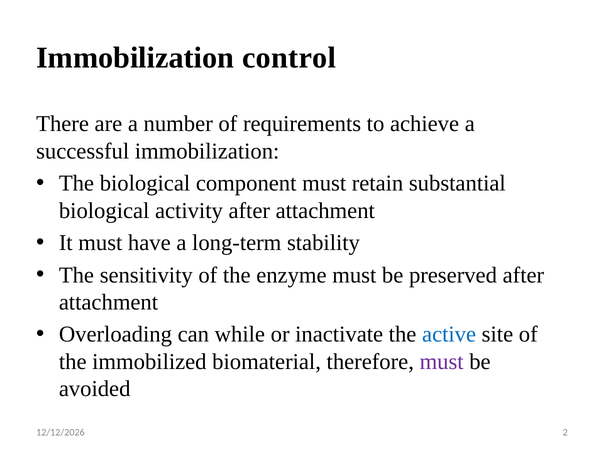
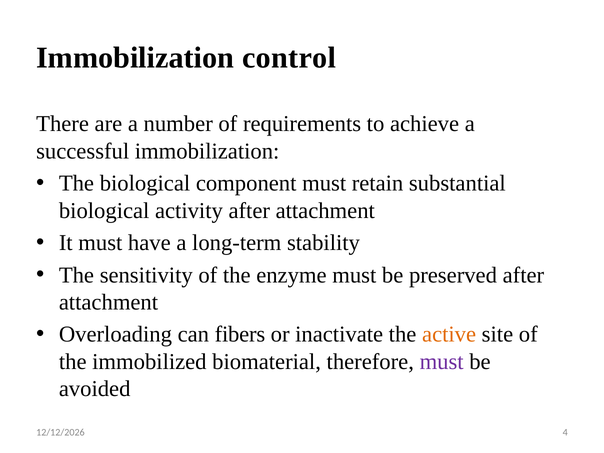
while: while -> fibers
active colour: blue -> orange
2: 2 -> 4
